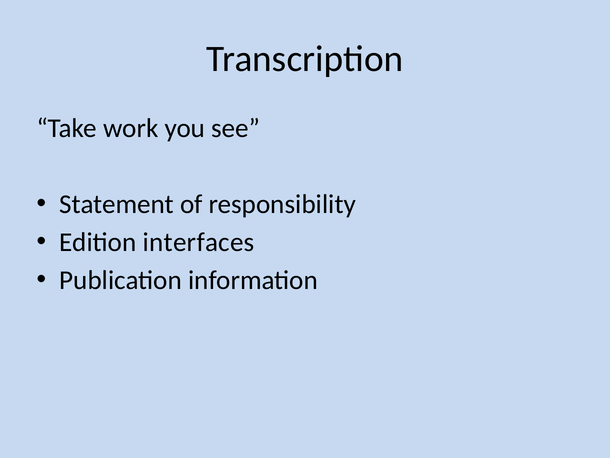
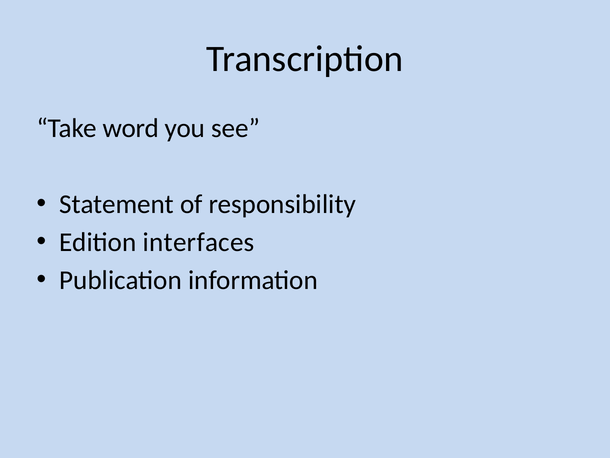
work: work -> word
